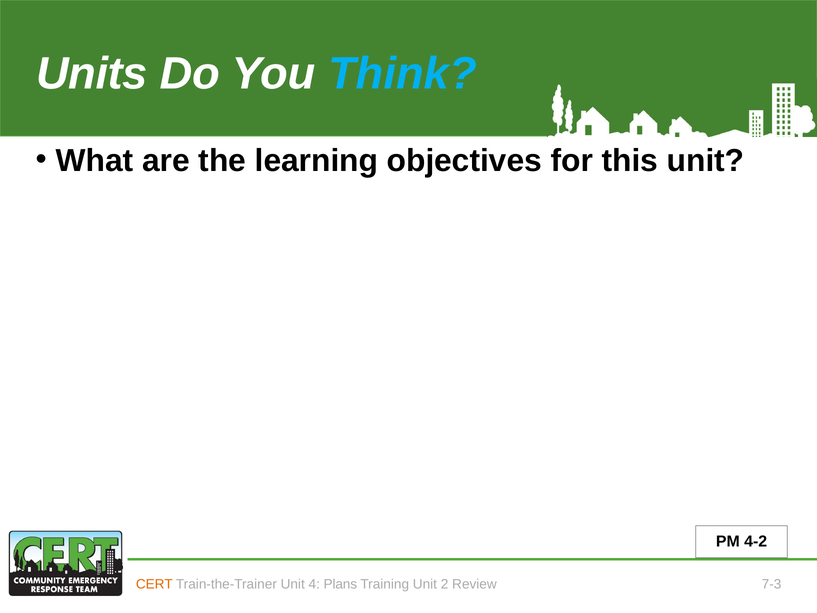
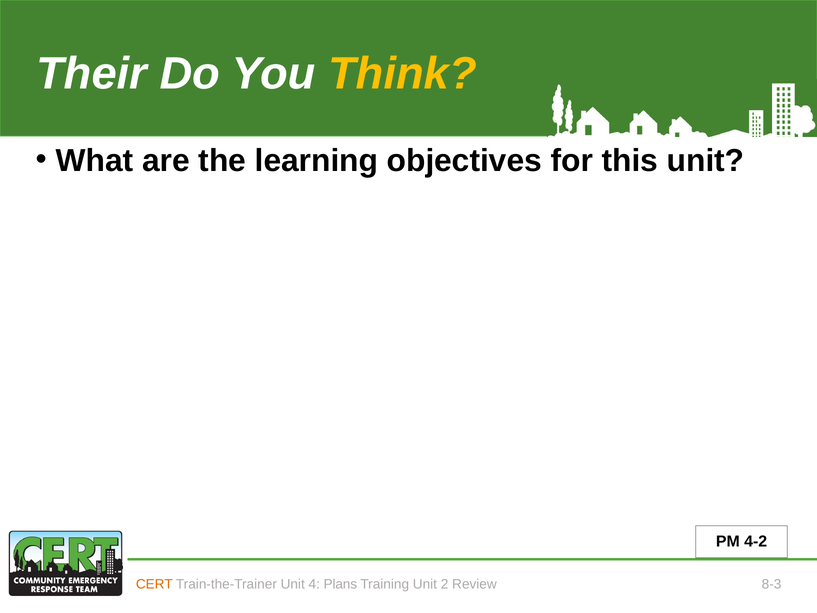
Units: Units -> Their
Think colour: light blue -> yellow
7-3: 7-3 -> 8-3
